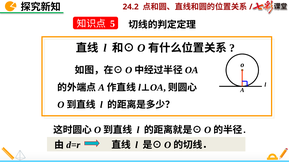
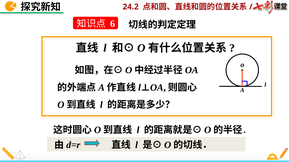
5: 5 -> 6
